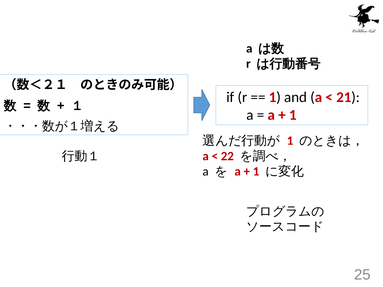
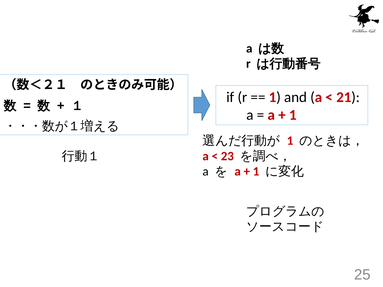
22: 22 -> 23
